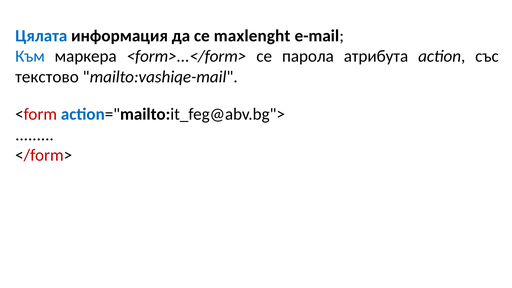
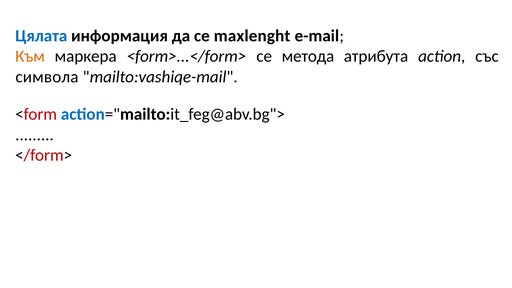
Към colour: blue -> orange
парола: парола -> метода
текстово: текстово -> символа
